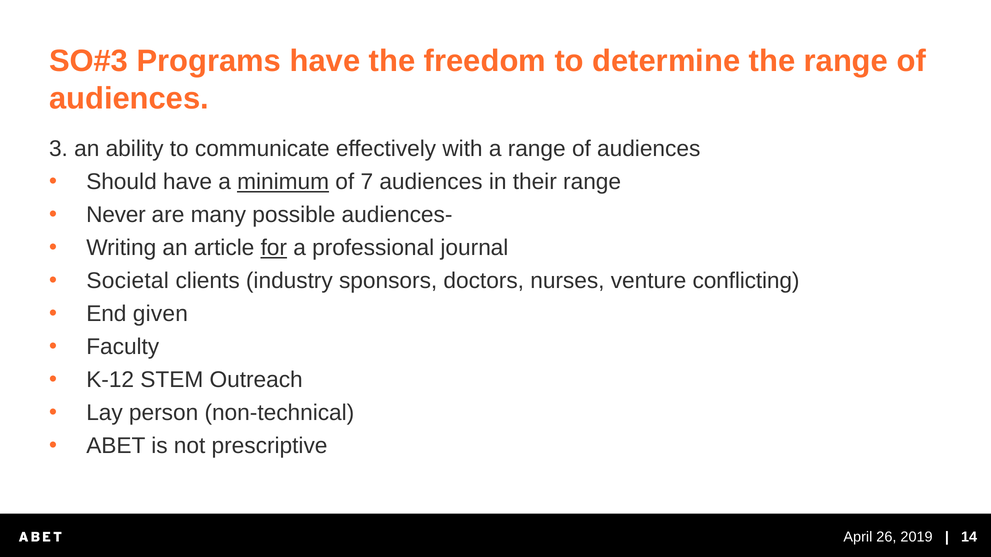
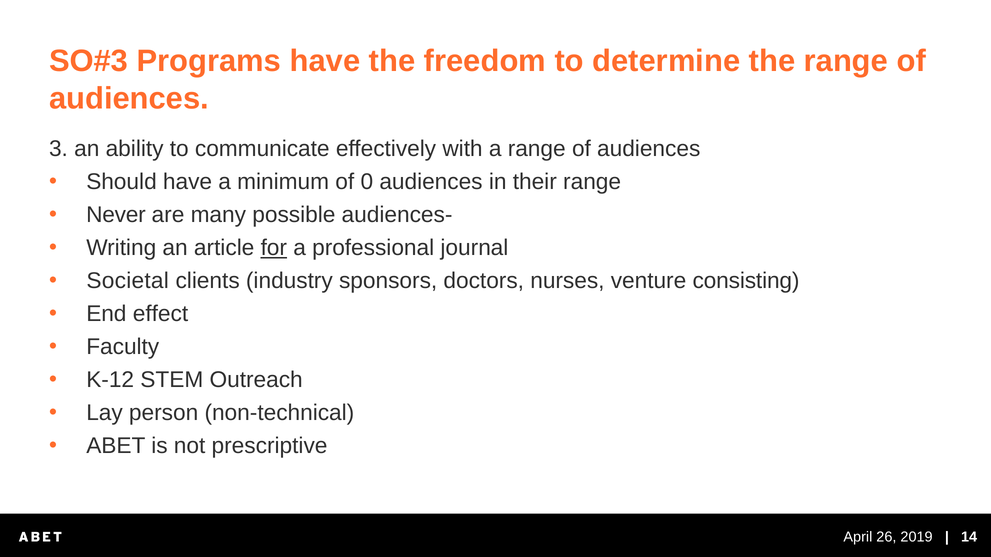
minimum underline: present -> none
7: 7 -> 0
conflicting: conflicting -> consisting
given: given -> effect
